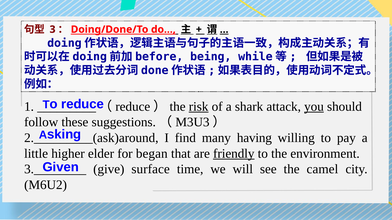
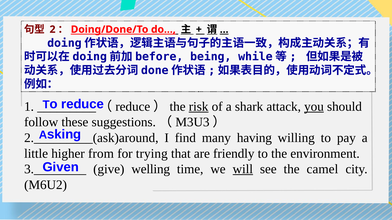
3: 3 -> 2
elder: elder -> from
began: began -> trying
friendly underline: present -> none
surface: surface -> welling
will underline: none -> present
